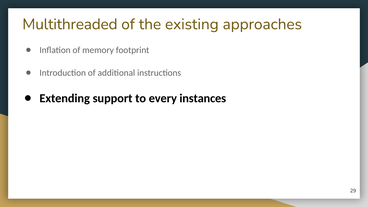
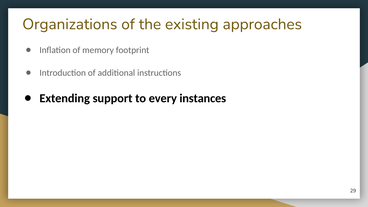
Multithreaded: Multithreaded -> Organizations
